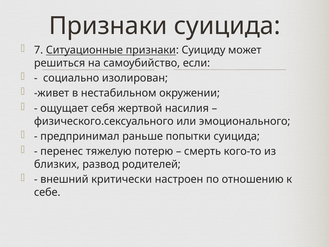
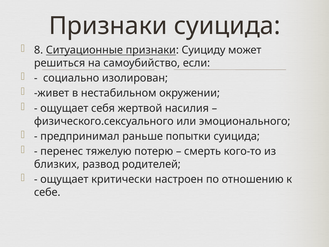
7: 7 -> 8
внешний at (64, 179): внешний -> ощущает
